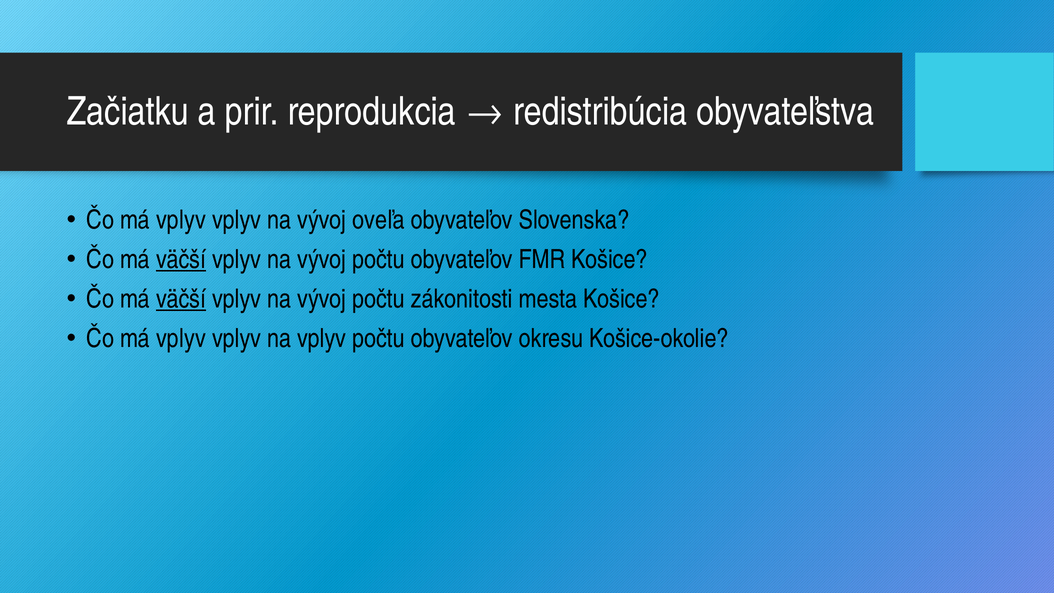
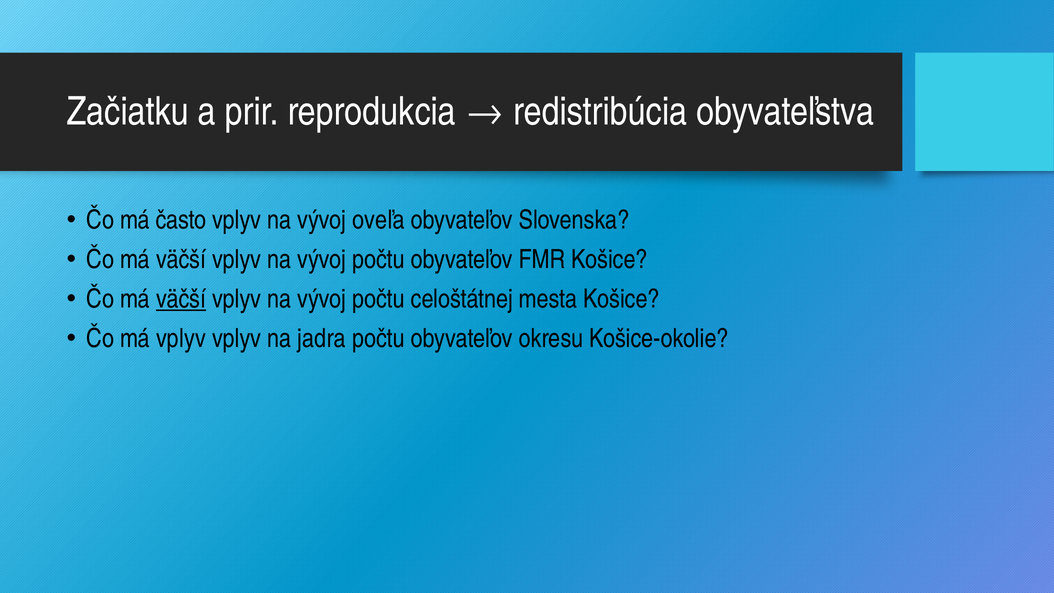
vplyv at (181, 220): vplyv -> často
väčší at (181, 259) underline: present -> none
zákonitosti: zákonitosti -> celoštátnej
na vplyv: vplyv -> jadra
